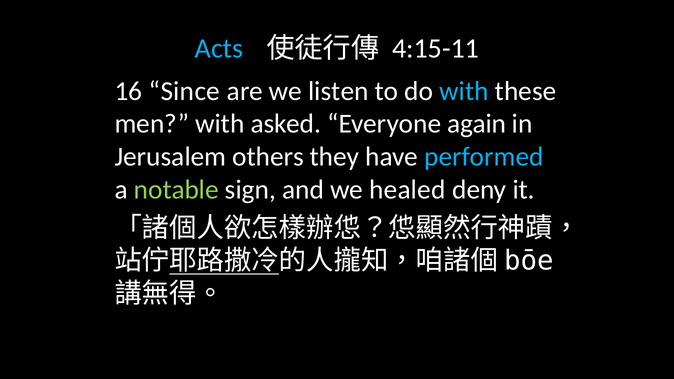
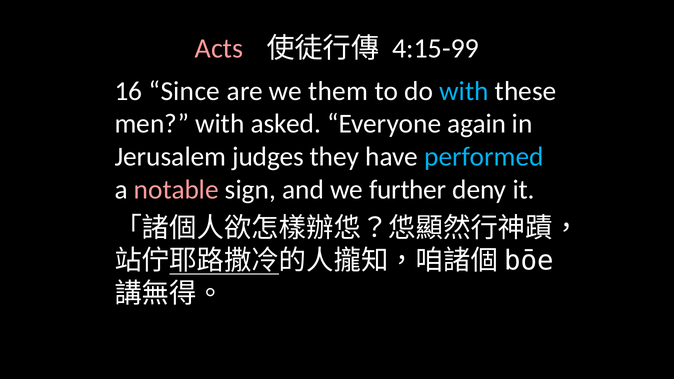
Acts colour: light blue -> pink
4:15-11: 4:15-11 -> 4:15-99
listen: listen -> them
others: others -> judges
notable colour: light green -> pink
healed: healed -> further
